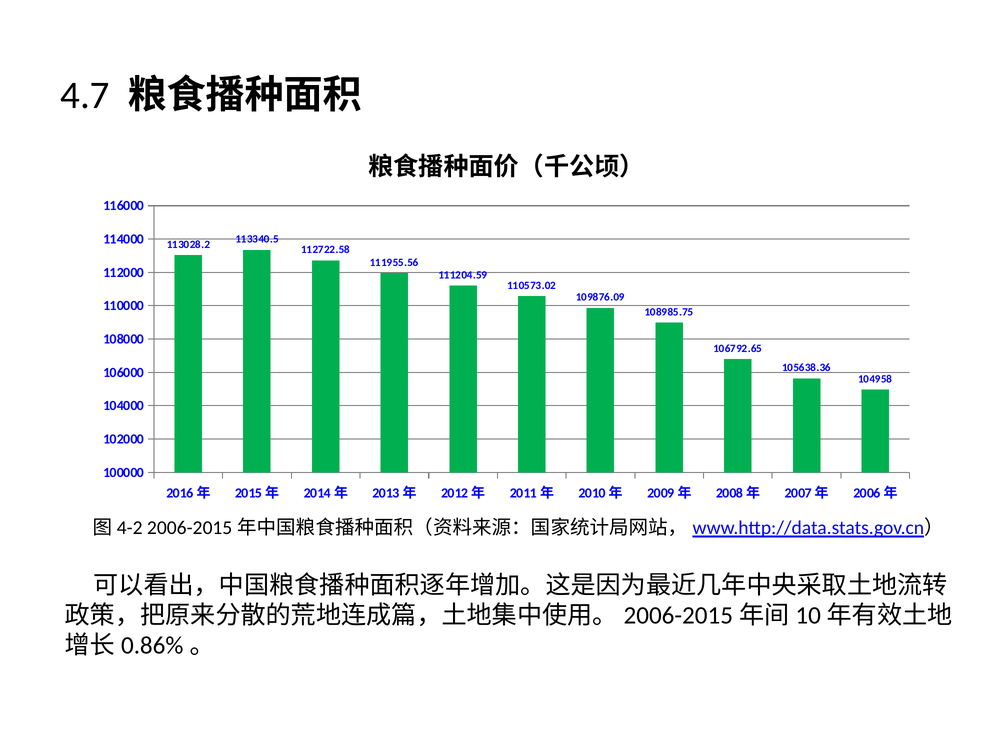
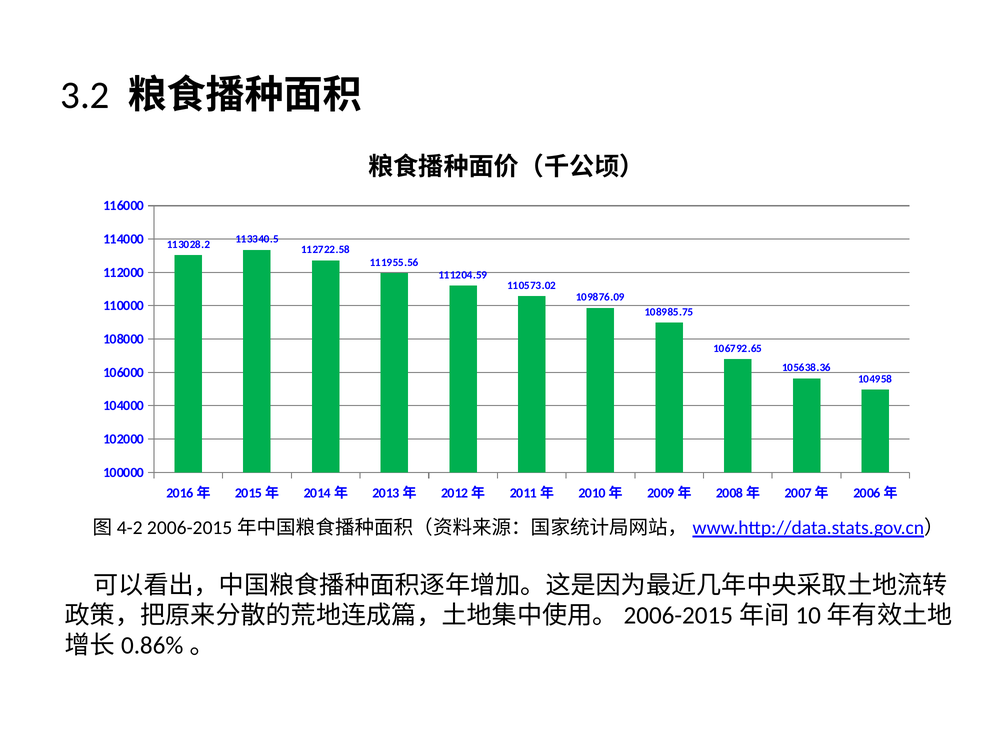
4.7: 4.7 -> 3.2
